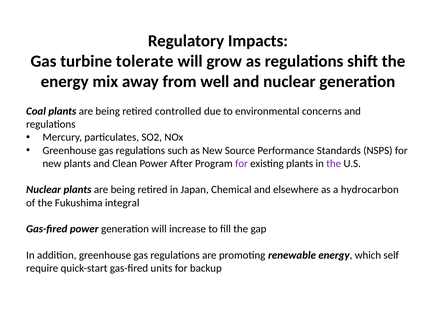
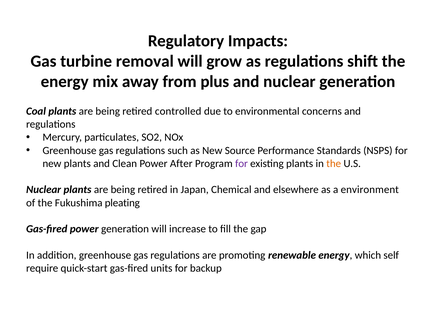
tolerate: tolerate -> removal
well: well -> plus
the at (334, 164) colour: purple -> orange
hydrocarbon: hydrocarbon -> environment
integral: integral -> pleating
